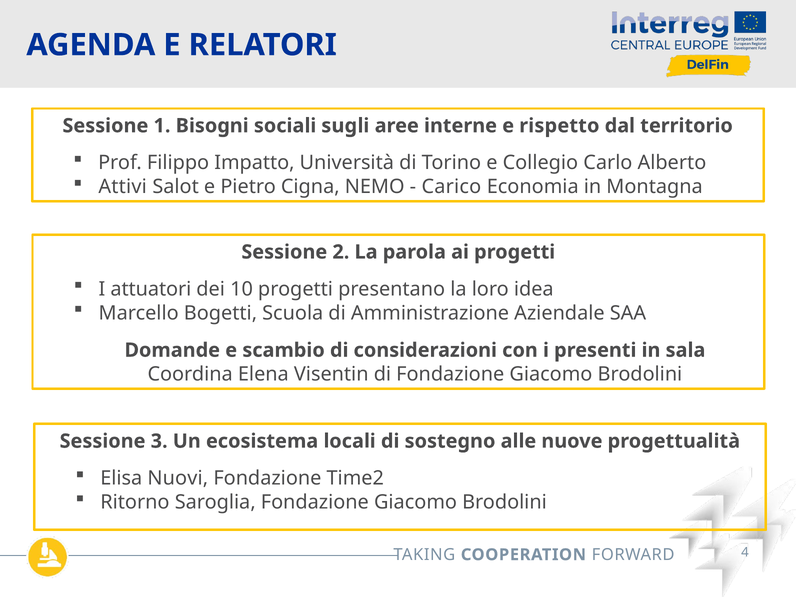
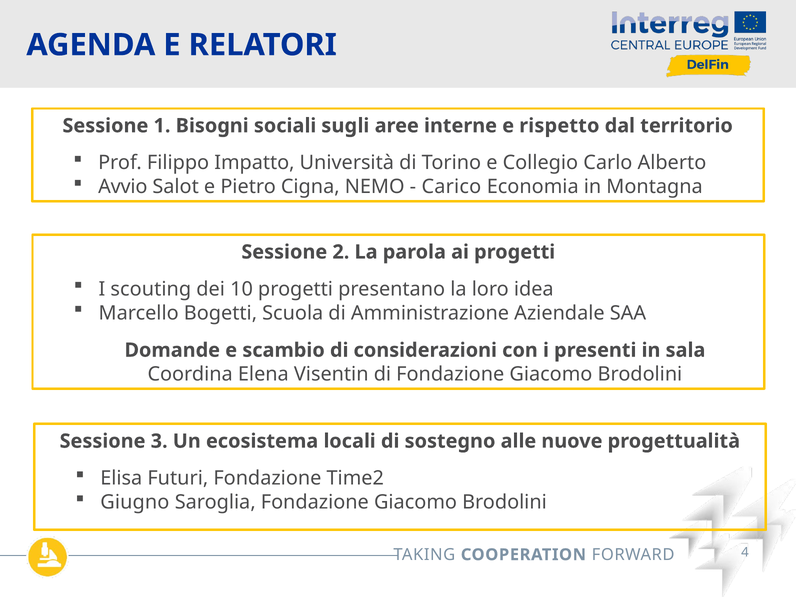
Attivi: Attivi -> Avvio
attuatori: attuatori -> scouting
Nuovi: Nuovi -> Futuri
Ritorno: Ritorno -> Giugno
